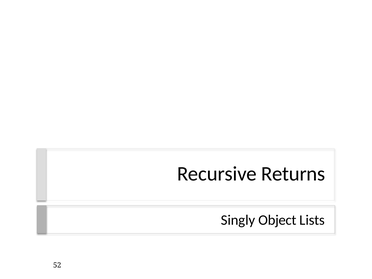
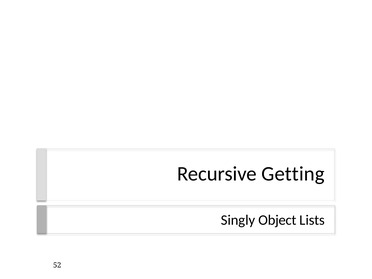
Returns: Returns -> Getting
